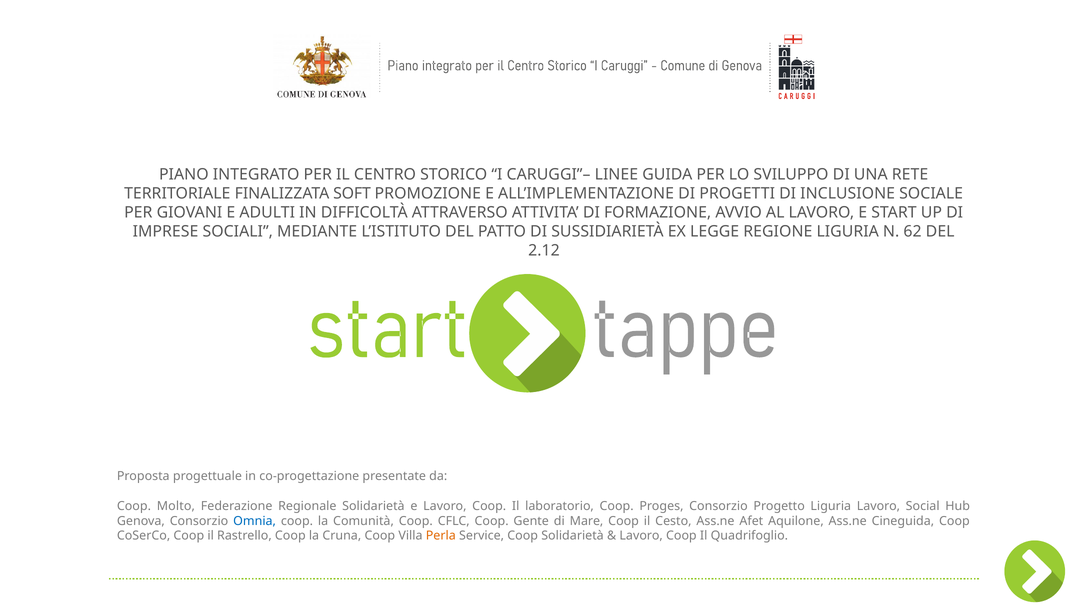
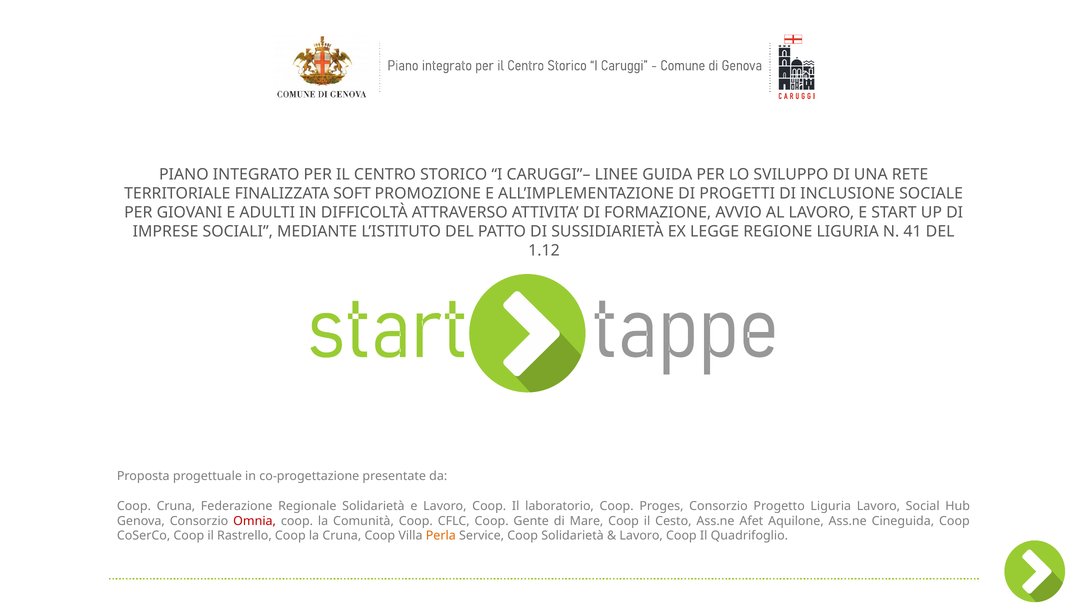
62: 62 -> 41
2.12: 2.12 -> 1.12
Coop Molto: Molto -> Cruna
Omnia colour: blue -> red
